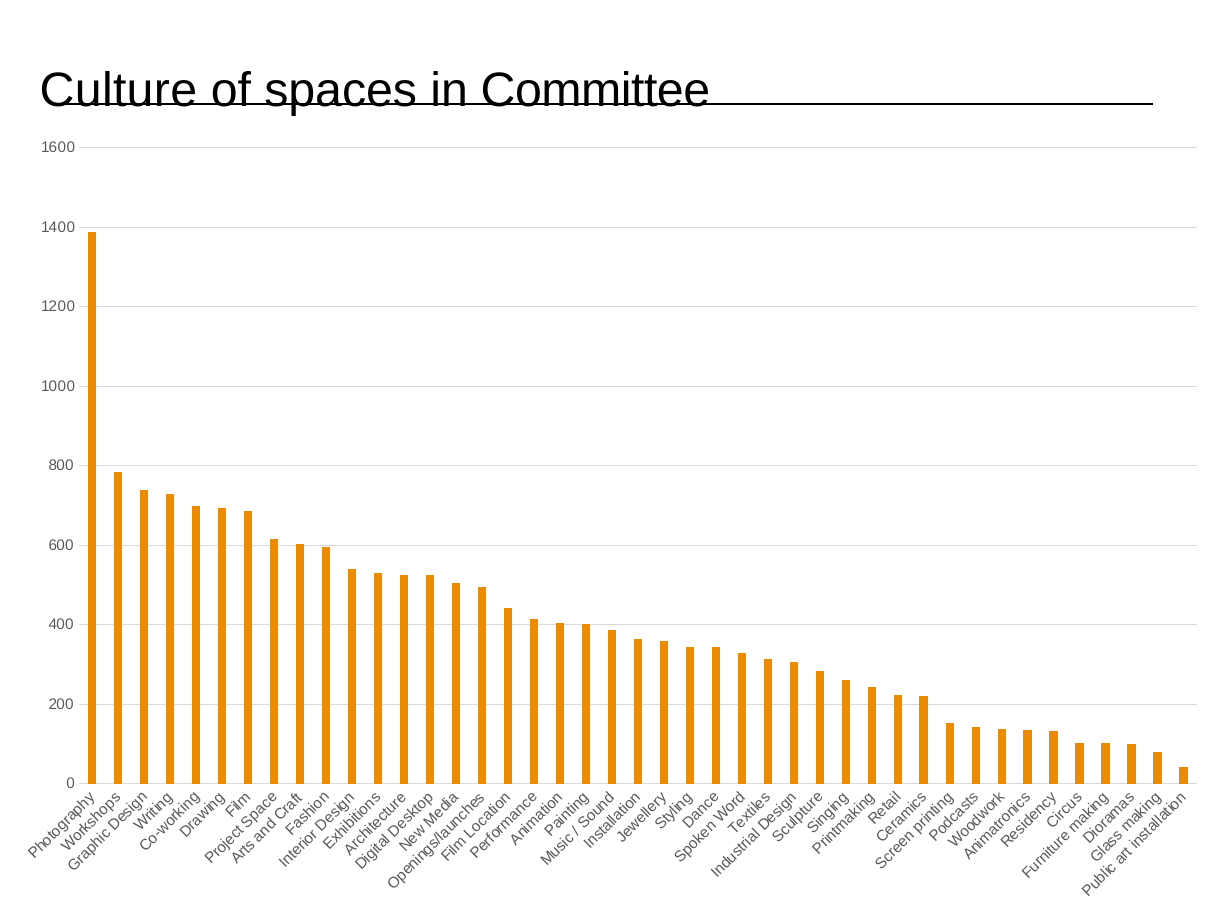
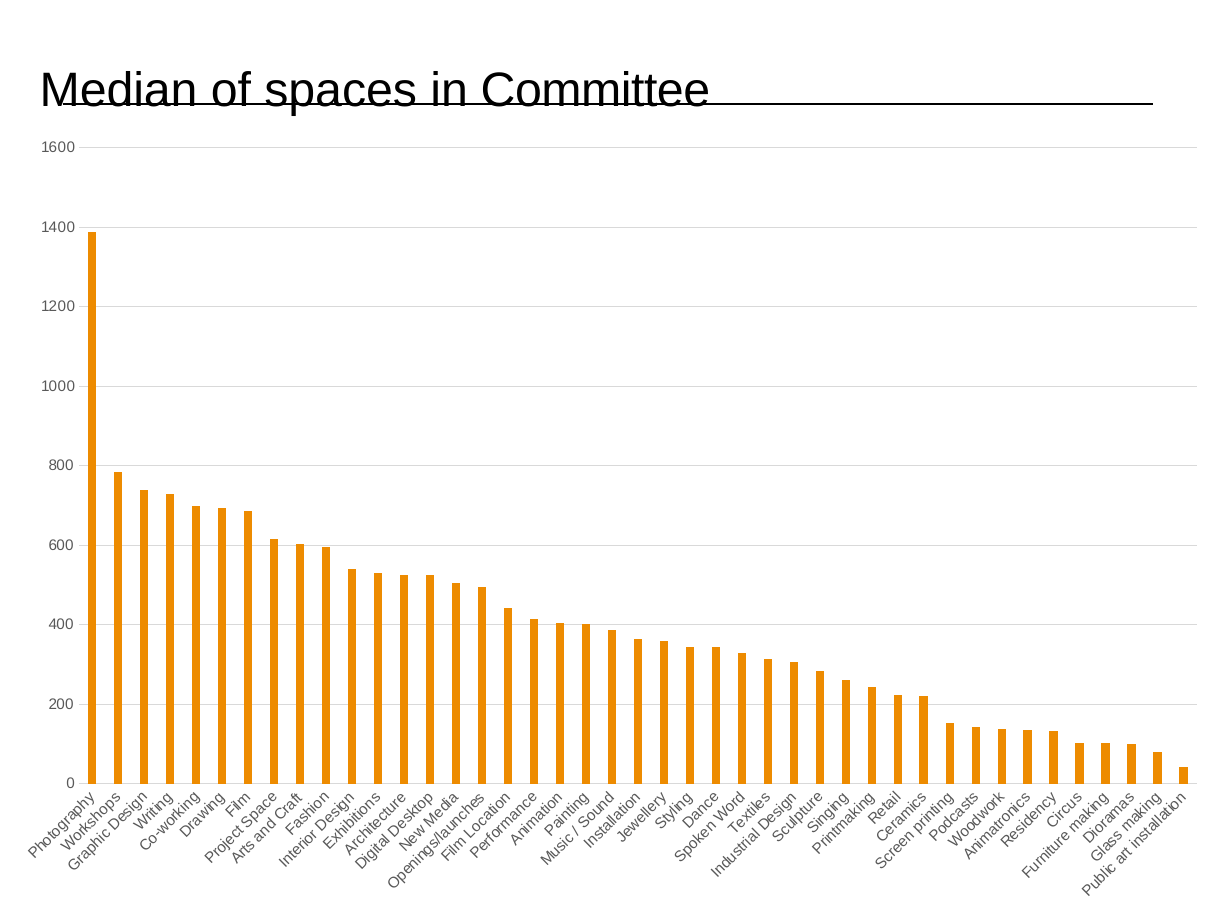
Culture: Culture -> Median
